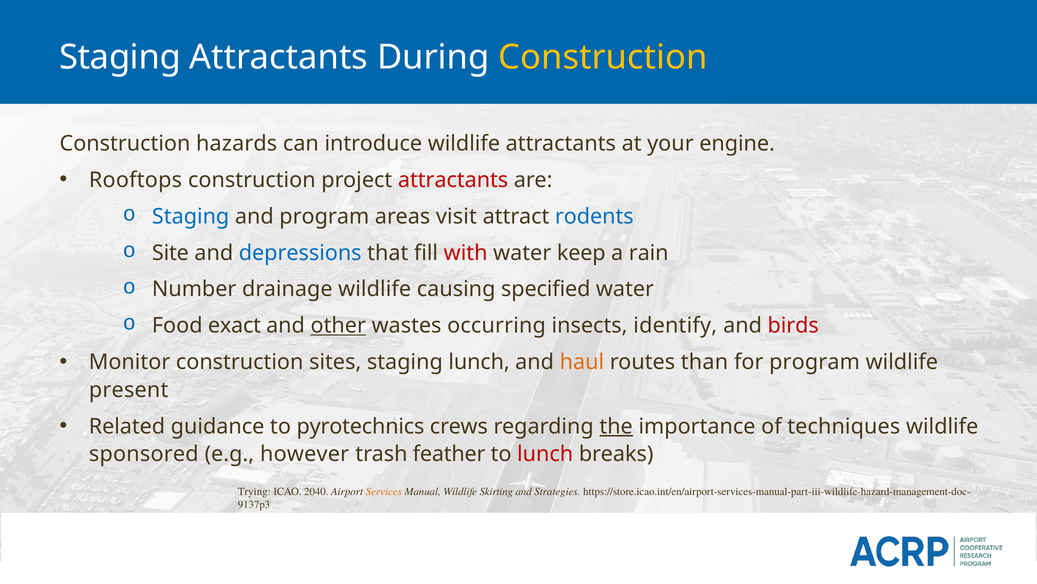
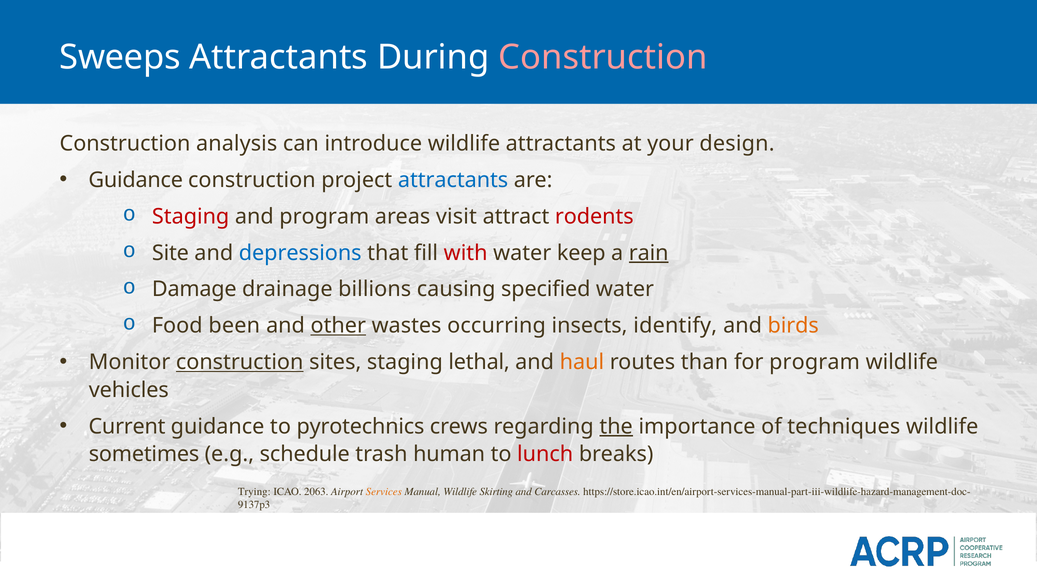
Staging at (120, 57): Staging -> Sweeps
Construction at (603, 57) colour: yellow -> pink
hazards: hazards -> analysis
engine: engine -> design
Rooftops at (135, 180): Rooftops -> Guidance
attractants at (453, 180) colour: red -> blue
Staging at (191, 216) colour: blue -> red
rodents colour: blue -> red
rain underline: none -> present
Number: Number -> Damage
drainage wildlife: wildlife -> billions
exact: exact -> been
birds colour: red -> orange
construction at (240, 362) underline: none -> present
staging lunch: lunch -> lethal
present: present -> vehicles
Related: Related -> Current
sponsored: sponsored -> sometimes
however: however -> schedule
feather: feather -> human
2040: 2040 -> 2063
Strategies: Strategies -> Carcasses
